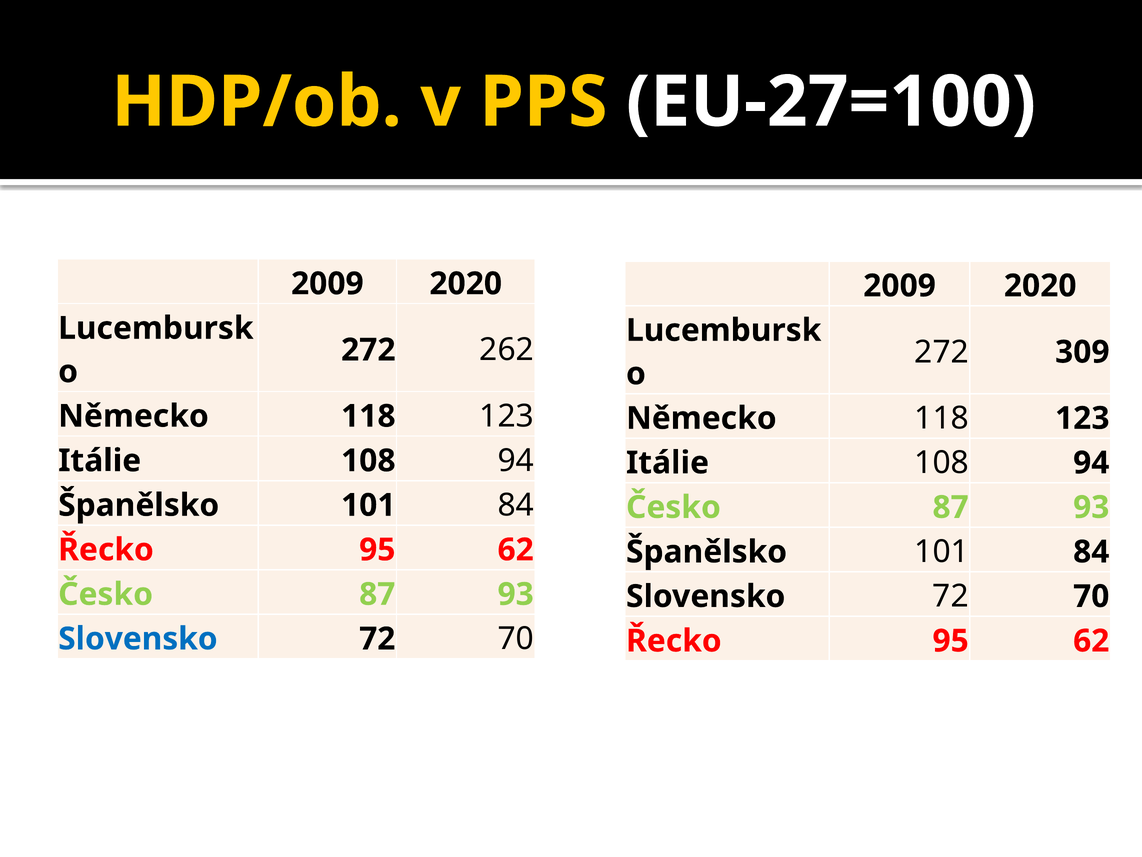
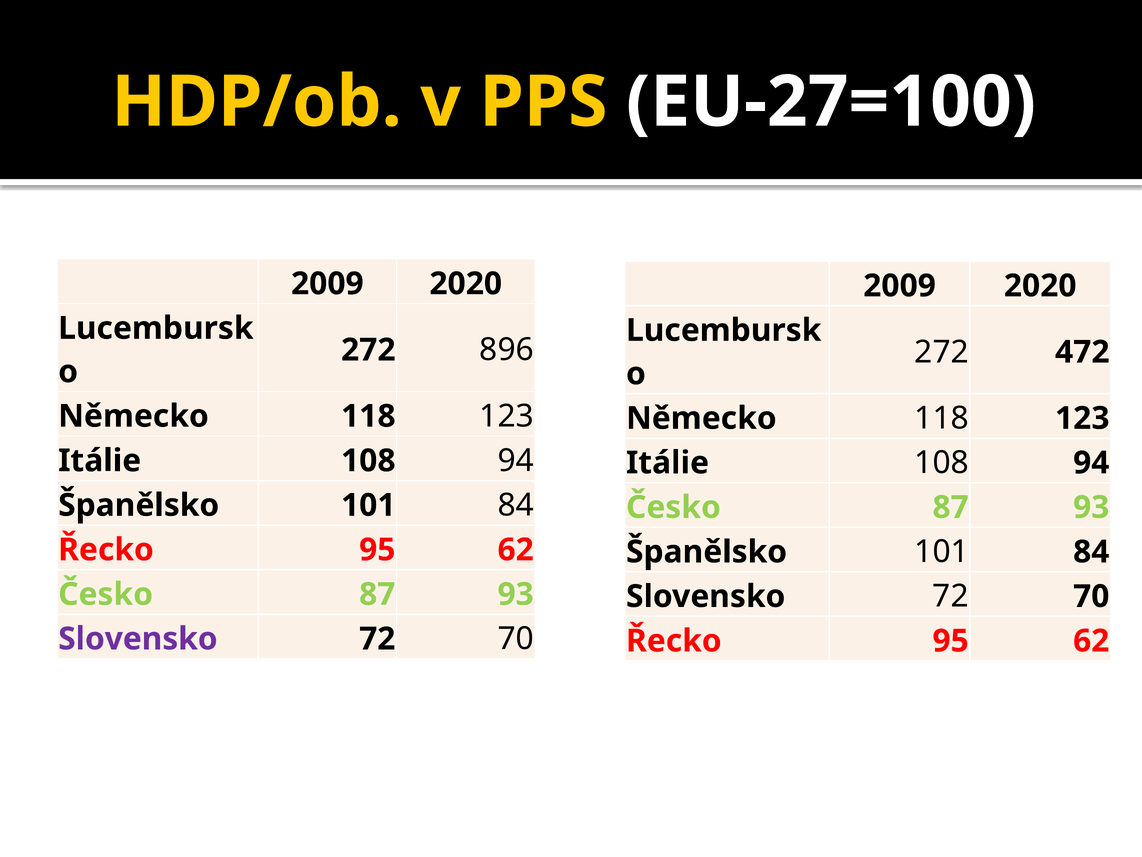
309: 309 -> 472
262: 262 -> 896
Slovensko at (138, 639) colour: blue -> purple
